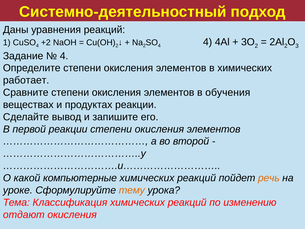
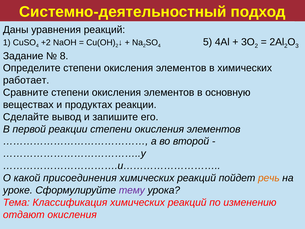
4 at (208, 42): 4 -> 5
4 at (64, 56): 4 -> 8
обучения: обучения -> основную
компьютерные: компьютерные -> присоединения
тему colour: orange -> purple
